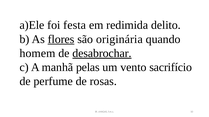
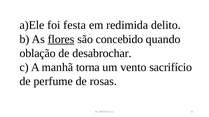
originária: originária -> concebido
homem: homem -> oblação
desabrochar underline: present -> none
pelas: pelas -> torna
